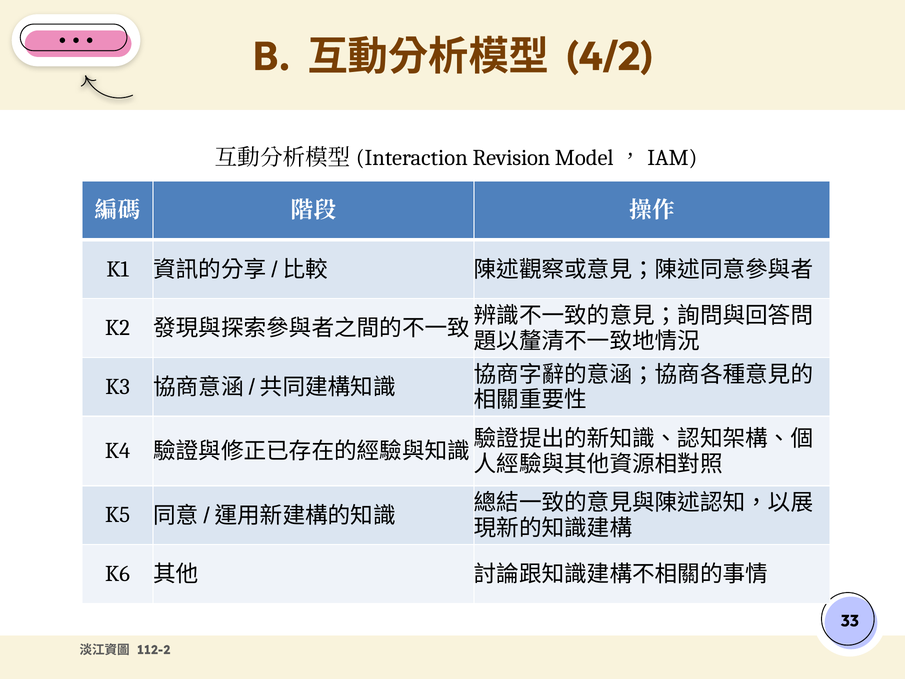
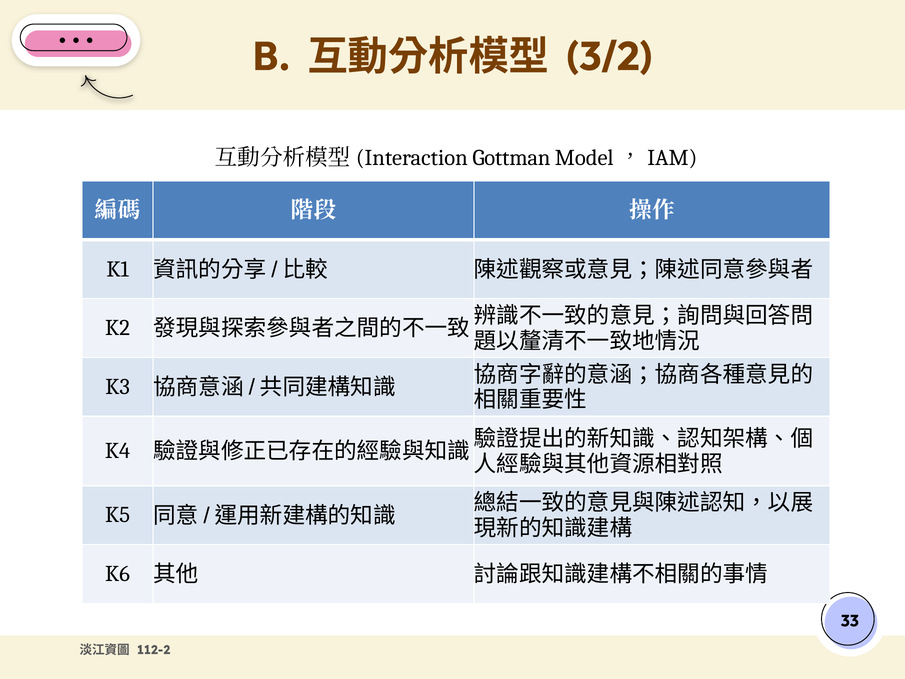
4/2: 4/2 -> 3/2
Revision: Revision -> Gottman
